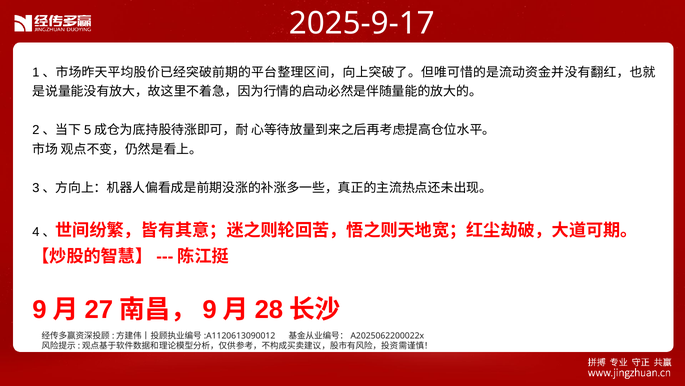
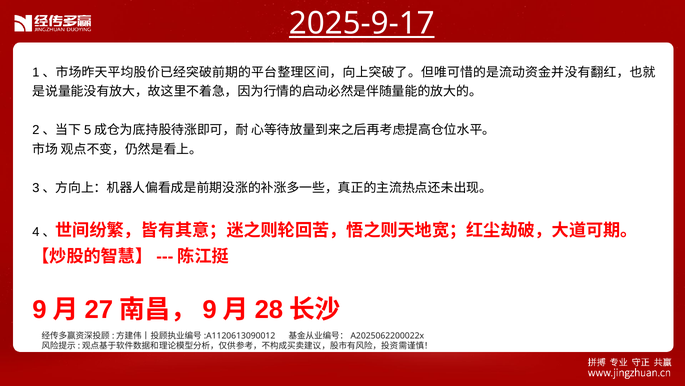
2025-9-17 underline: none -> present
